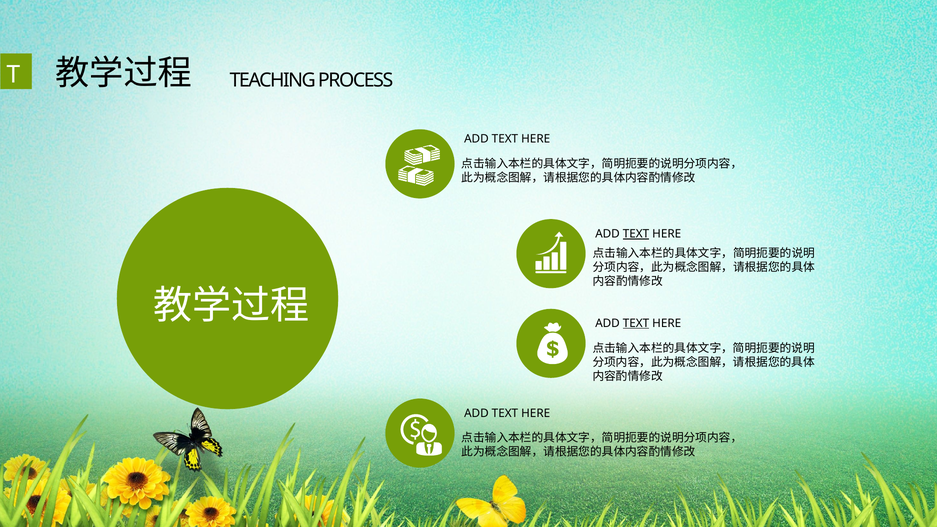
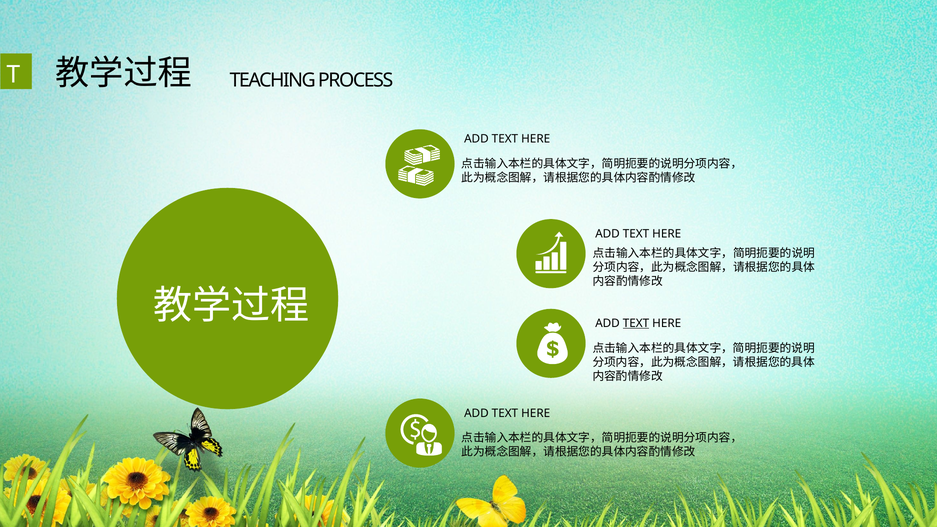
TEXT at (636, 234) underline: present -> none
